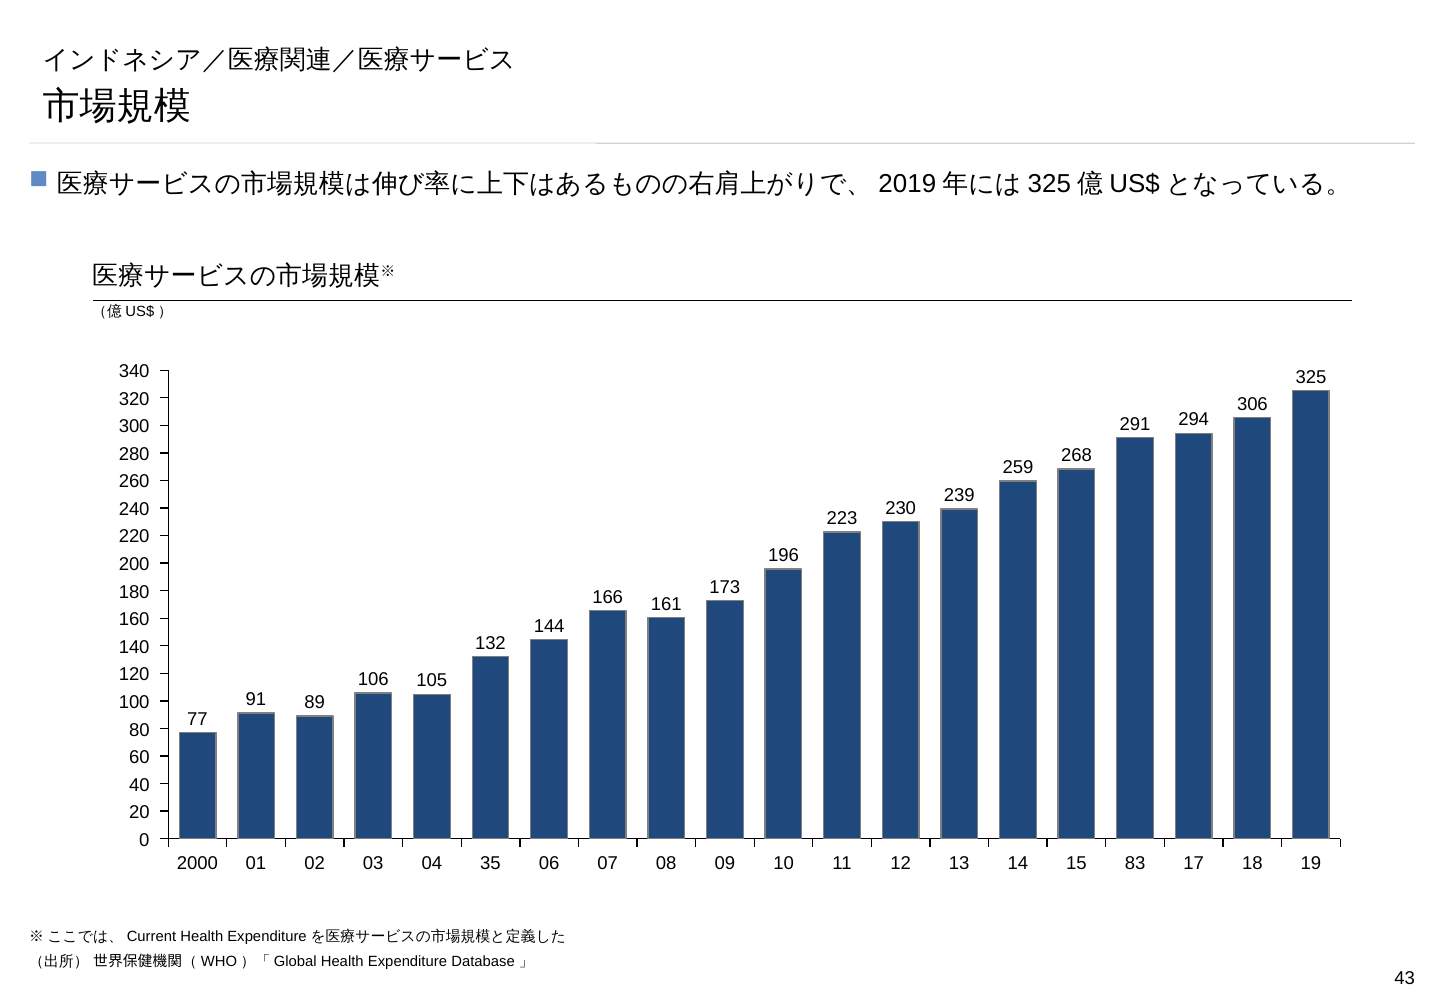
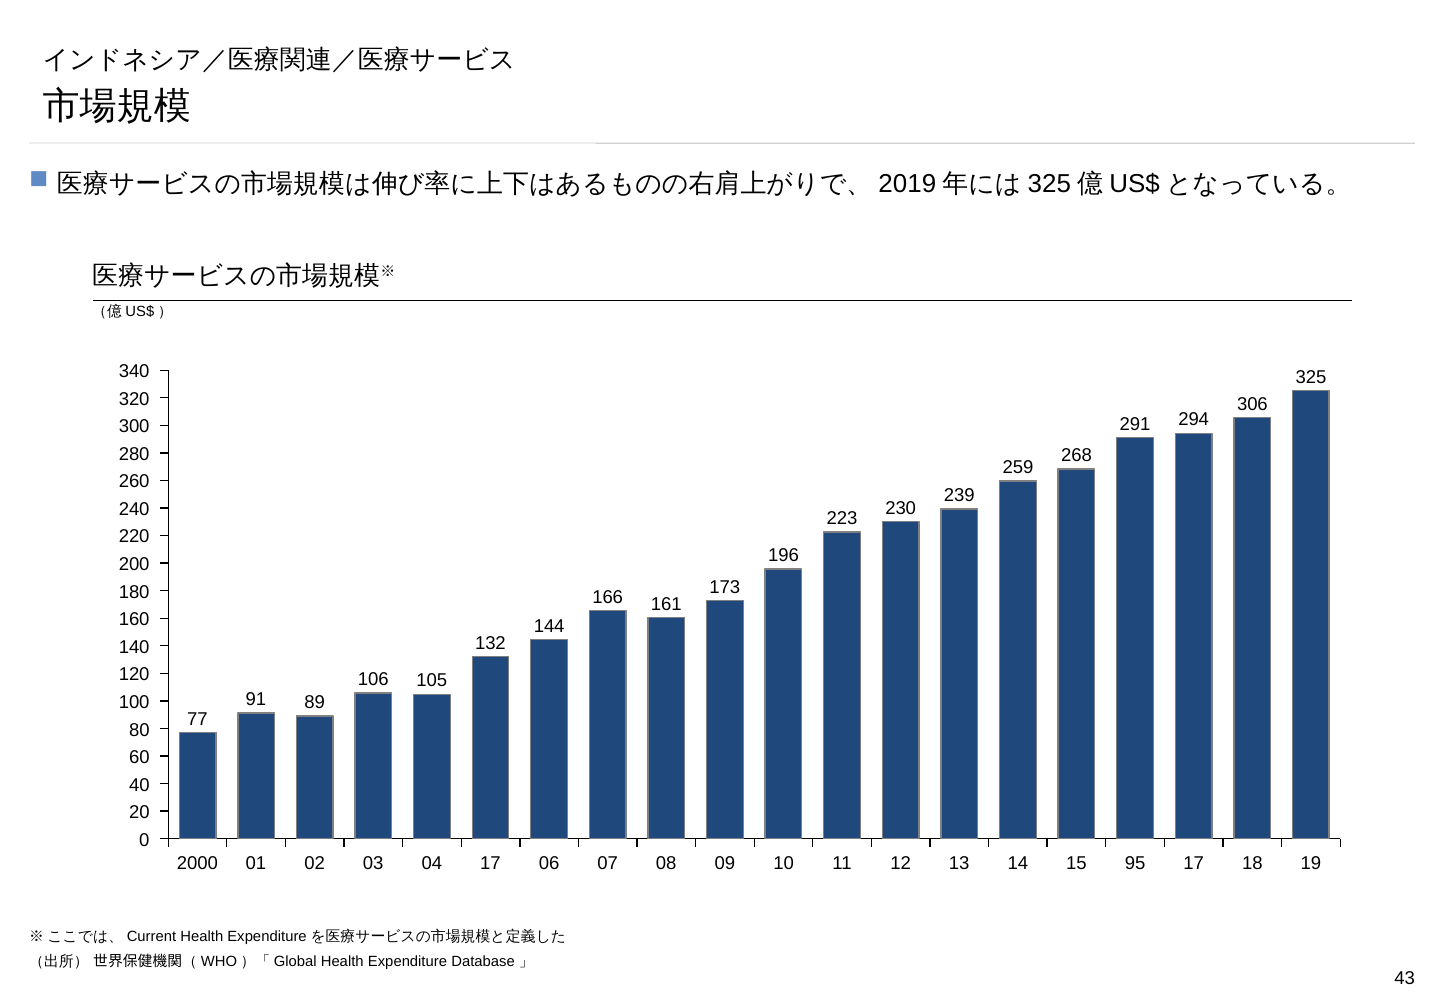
01 35: 35 -> 17
83: 83 -> 95
